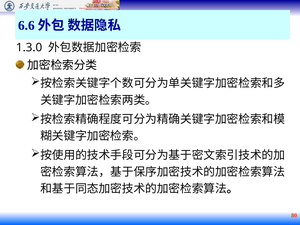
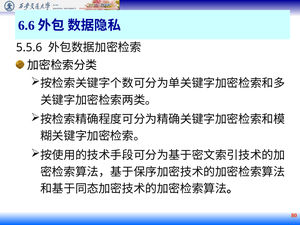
1.3.0: 1.3.0 -> 5.5.6
